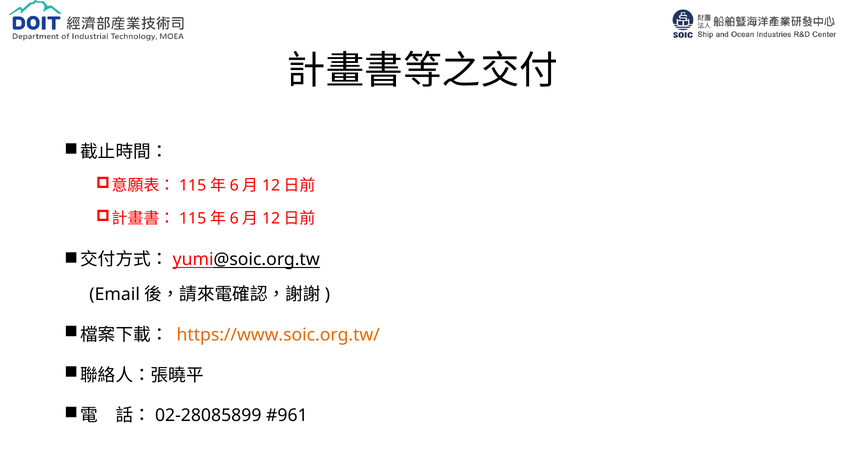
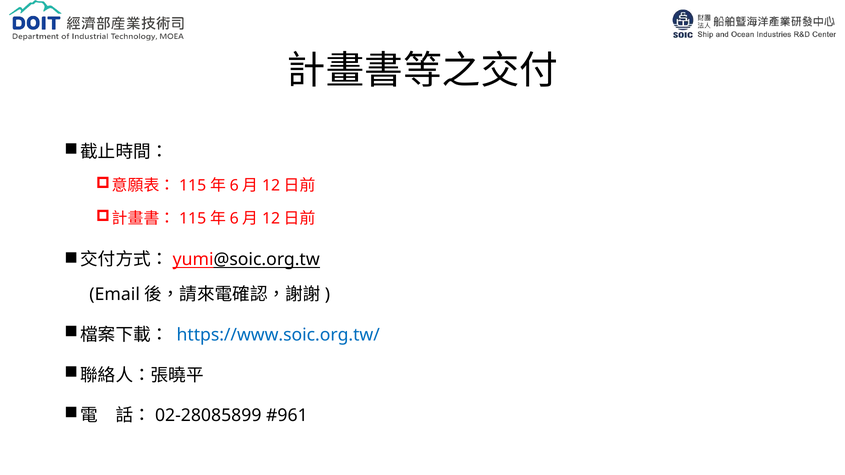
https://www.soic.org.tw/ colour: orange -> blue
